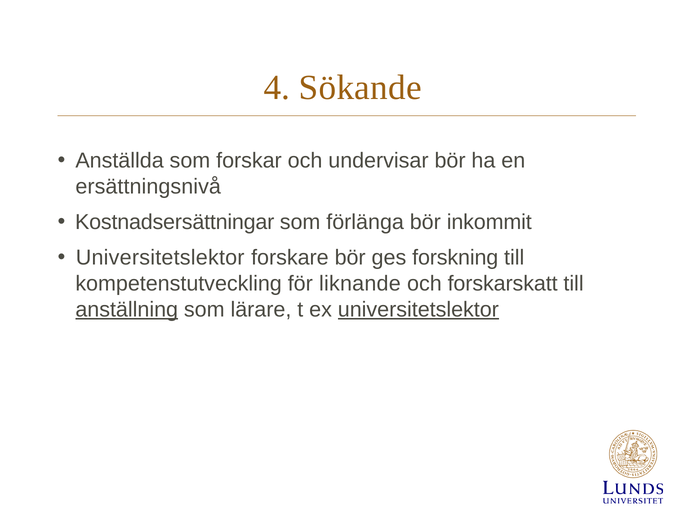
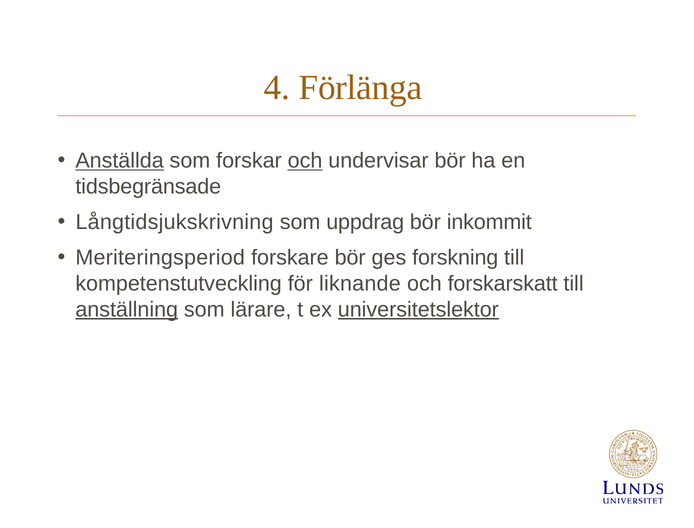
Sökande: Sökande -> Förlänga
Anställda underline: none -> present
och at (305, 160) underline: none -> present
ersättningsnivå: ersättningsnivå -> tidsbegränsade
Kostnadsersättningar: Kostnadsersättningar -> Långtidsjukskrivning
förlänga: förlänga -> uppdrag
Universitetslektor at (160, 258): Universitetslektor -> Meriteringsperiod
